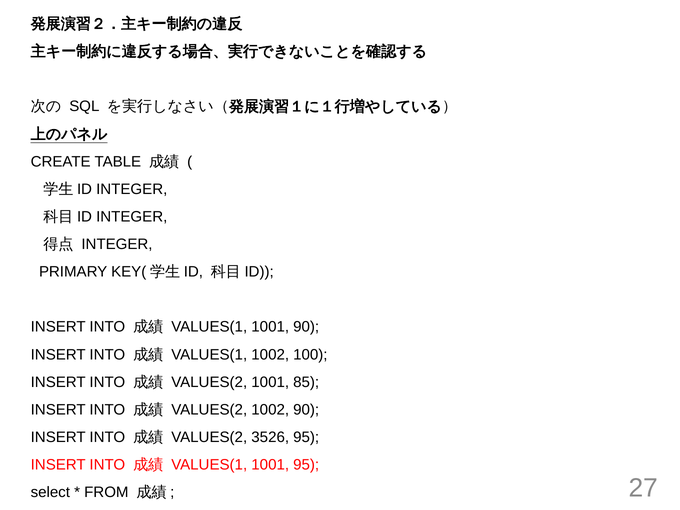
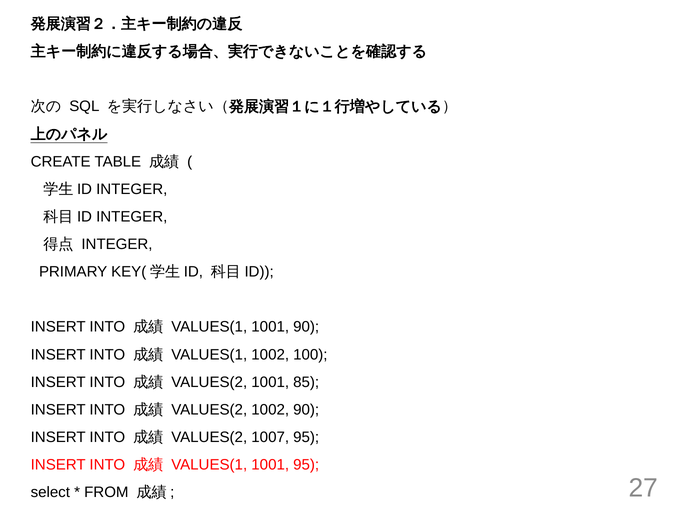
3526: 3526 -> 1007
